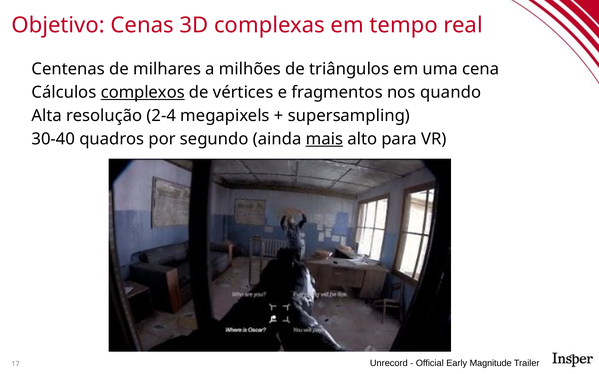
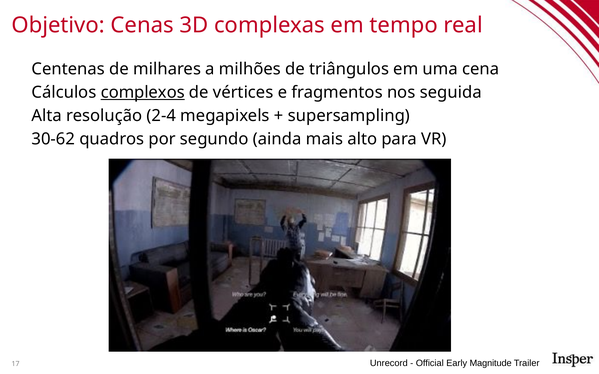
quando: quando -> seguida
30-40: 30-40 -> 30-62
mais underline: present -> none
